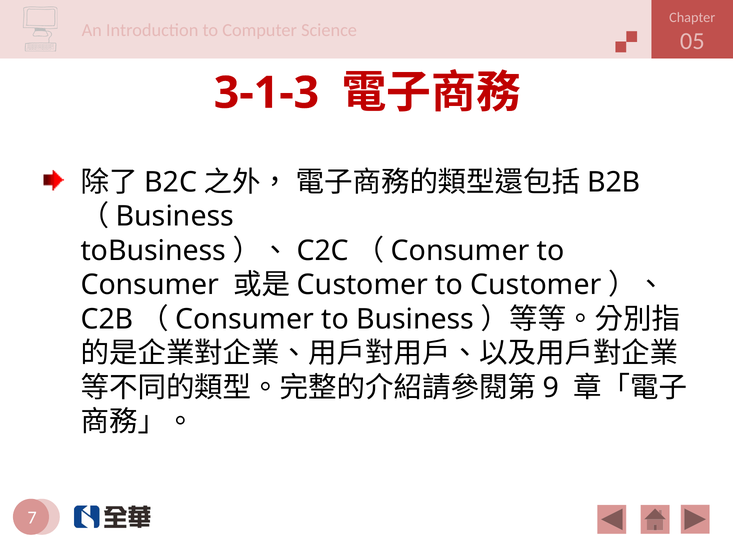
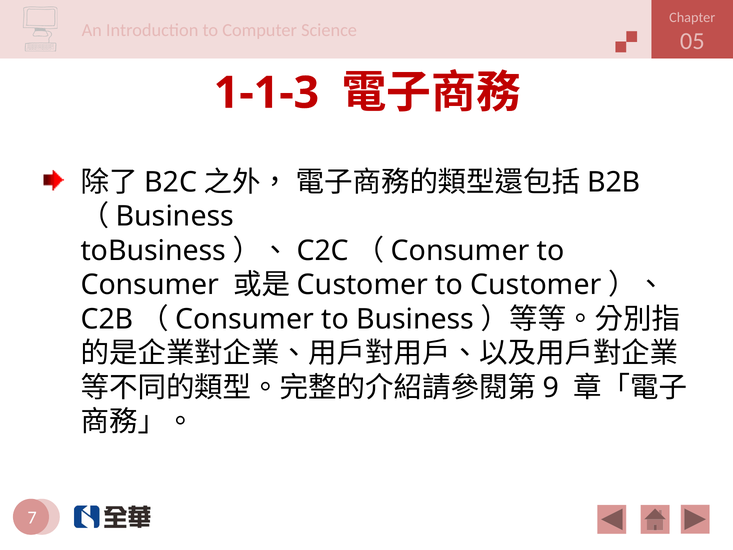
3-1-3: 3-1-3 -> 1-1-3
